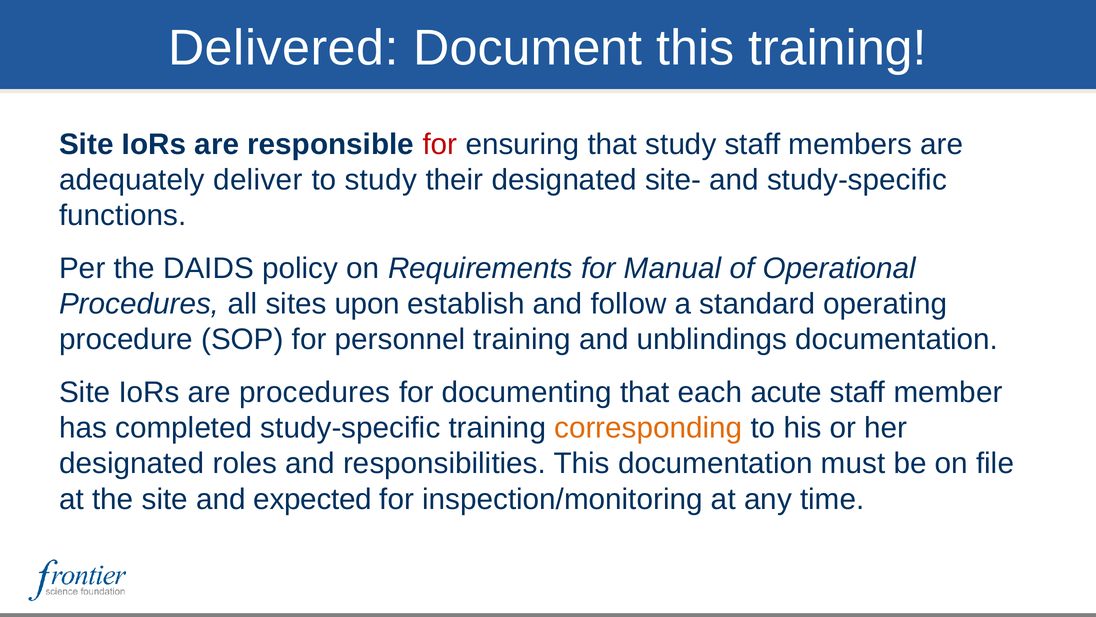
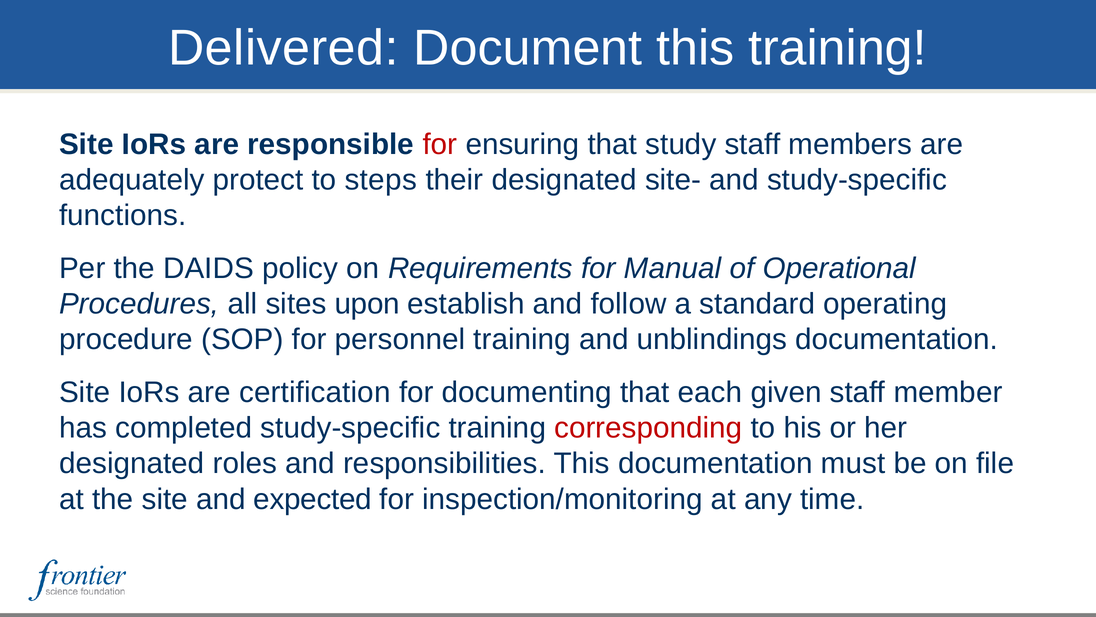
deliver: deliver -> protect
to study: study -> steps
are procedures: procedures -> certification
acute: acute -> given
corresponding colour: orange -> red
